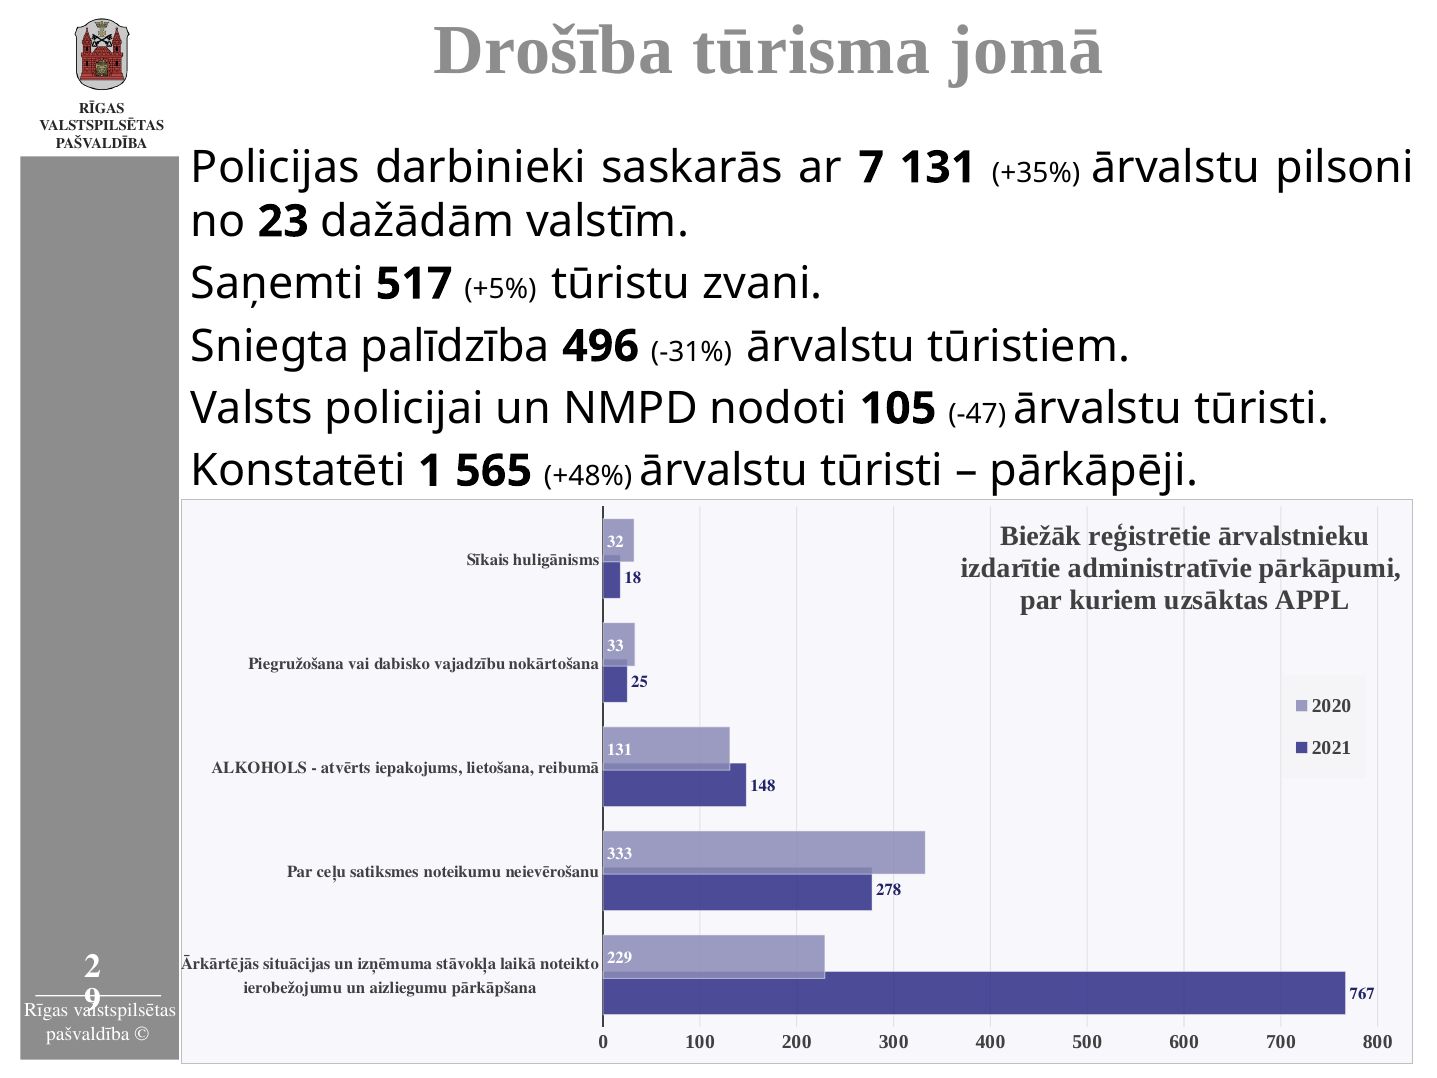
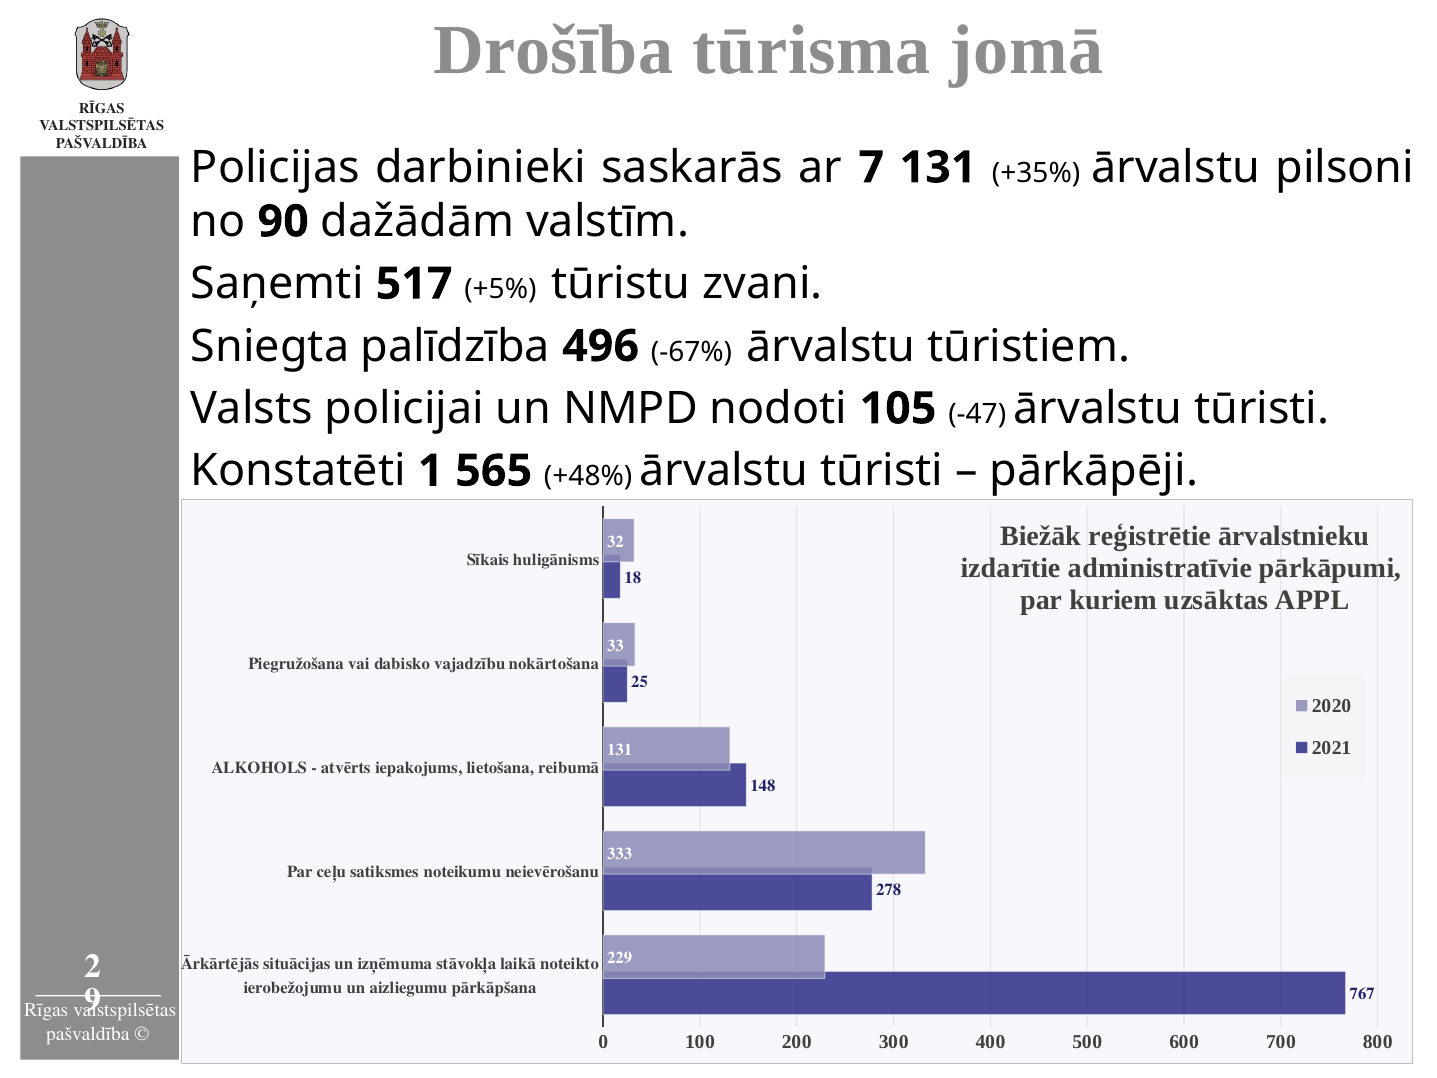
23: 23 -> 90
-31%: -31% -> -67%
